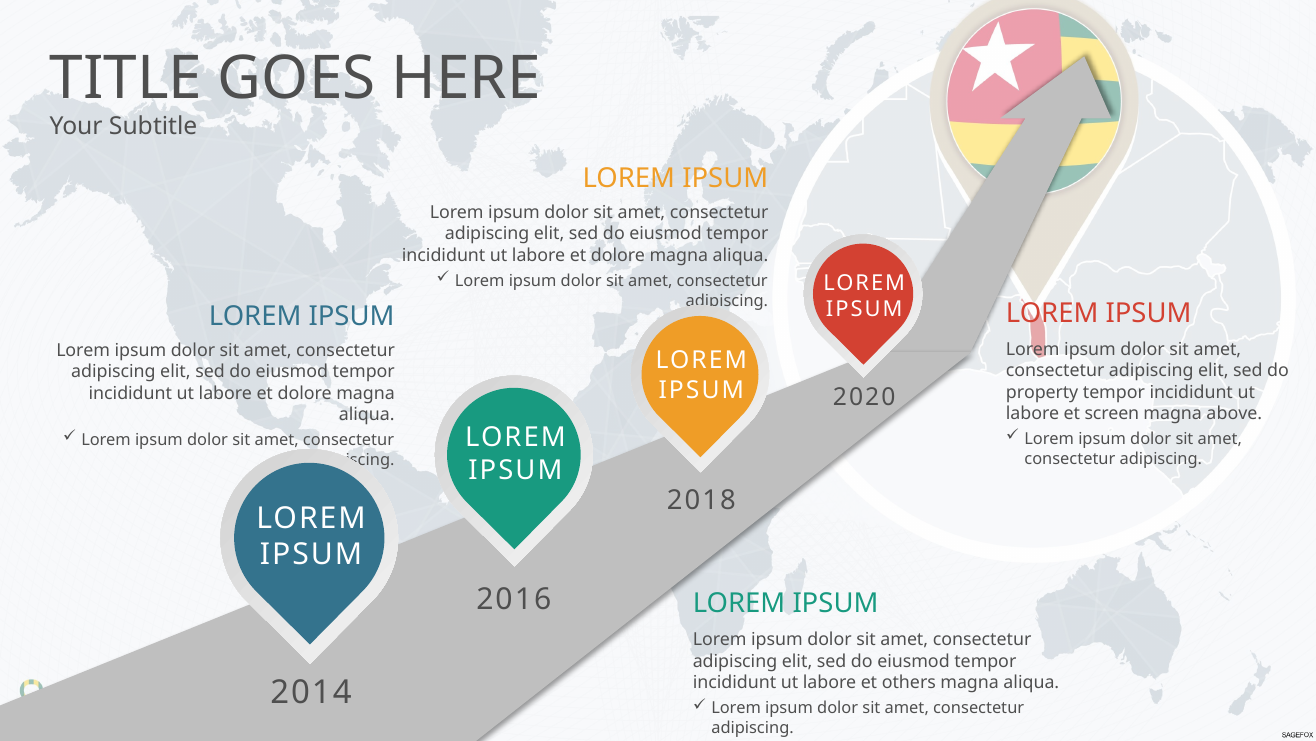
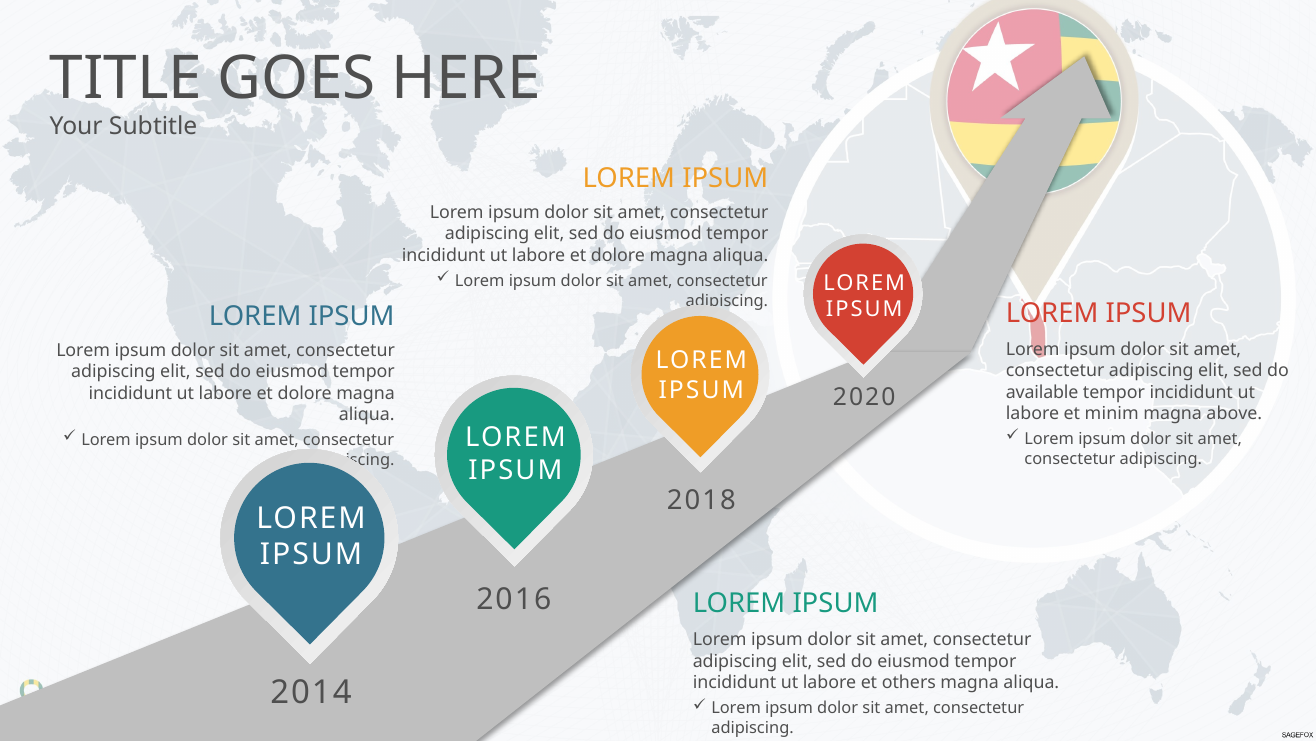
property: property -> available
screen: screen -> minim
